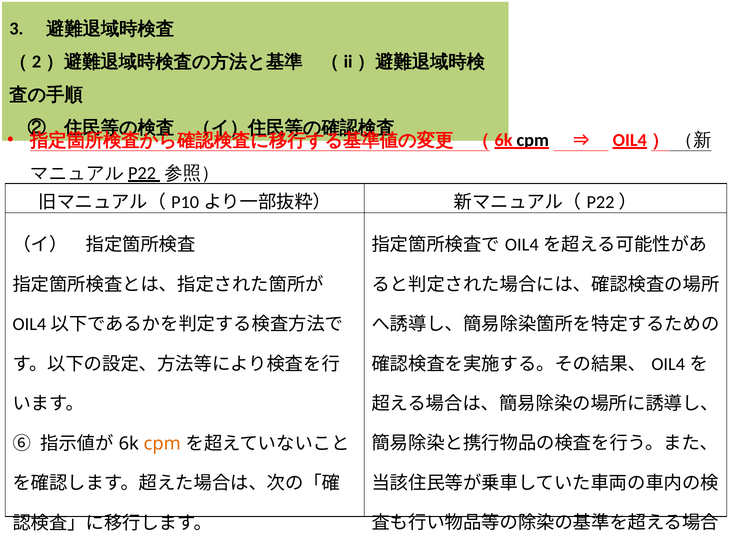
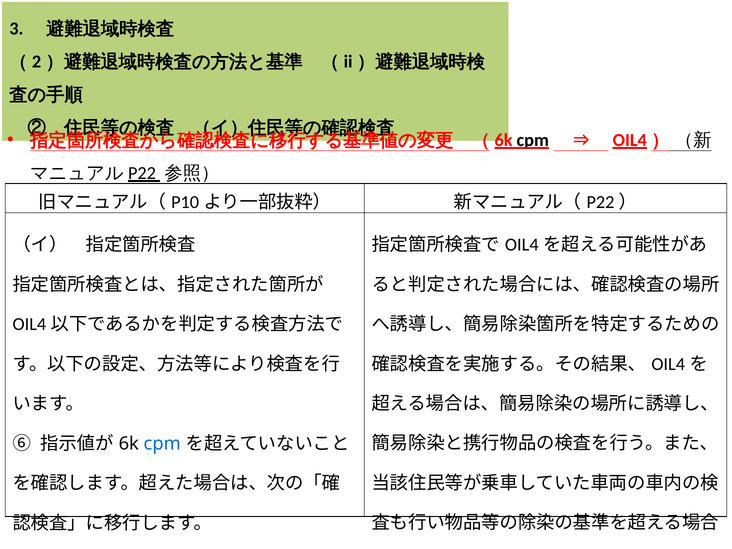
cpm at (162, 443) colour: orange -> blue
